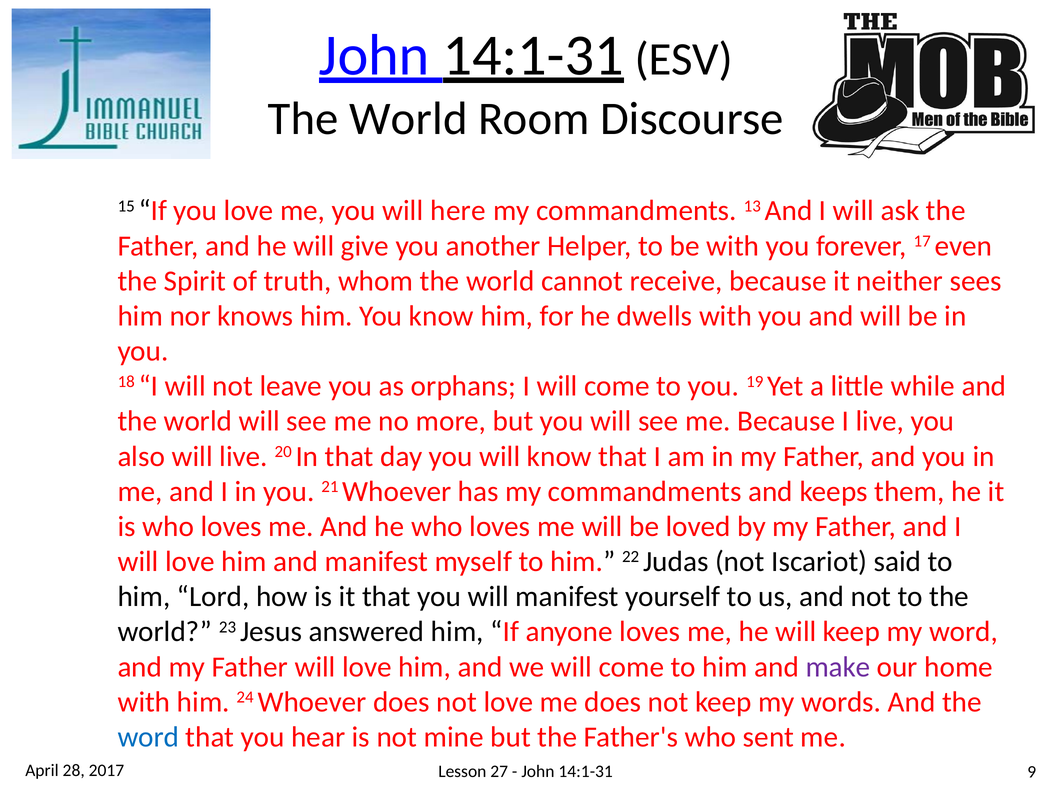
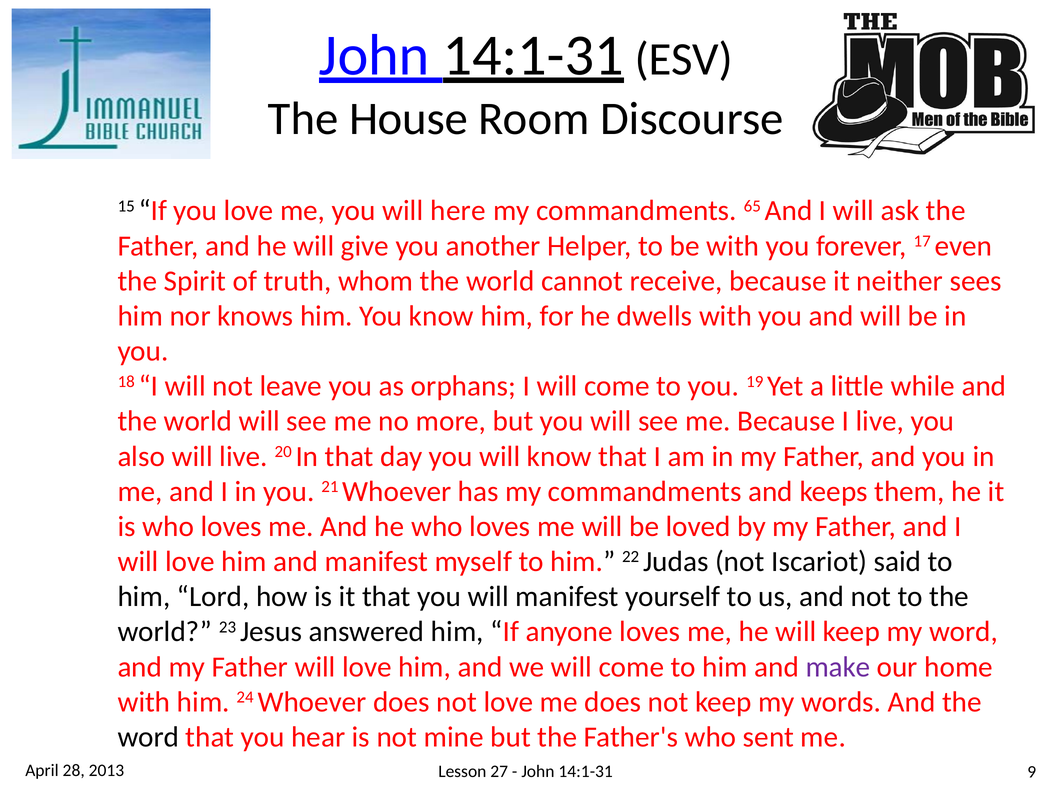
World at (408, 119): World -> House
13: 13 -> 65
word at (148, 737) colour: blue -> black
2017: 2017 -> 2013
